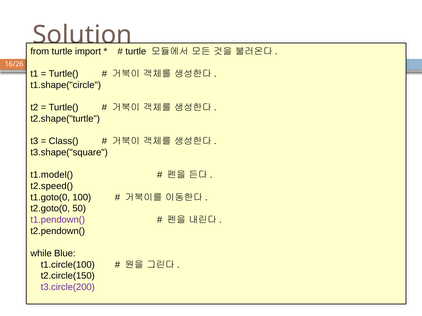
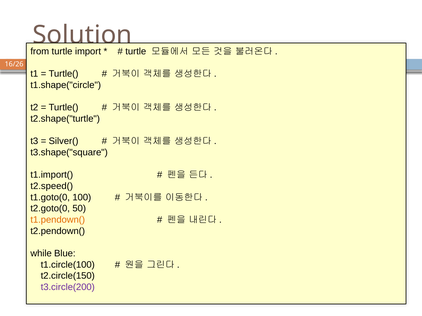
Class(: Class( -> Silver(
t1.model(: t1.model( -> t1.import(
t1.pendown( colour: purple -> orange
